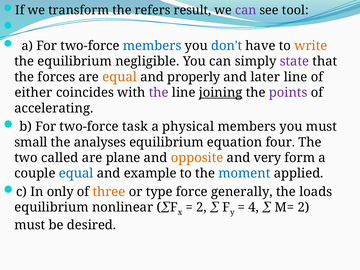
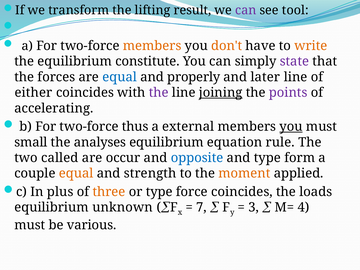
refers: refers -> lifting
members at (152, 46) colour: blue -> orange
don't colour: blue -> orange
negligible: negligible -> constitute
equal at (120, 77) colour: orange -> blue
task: task -> thus
physical: physical -> external
you at (291, 127) underline: none -> present
four: four -> rule
plane: plane -> occur
opposite colour: orange -> blue
and very: very -> type
equal at (76, 173) colour: blue -> orange
example: example -> strength
moment colour: blue -> orange
only: only -> plus
force generally: generally -> coincides
nonlinear: nonlinear -> unknown
2 at (201, 207): 2 -> 7
4: 4 -> 3
M= 2: 2 -> 4
desired: desired -> various
